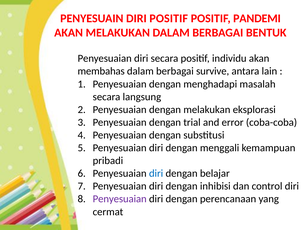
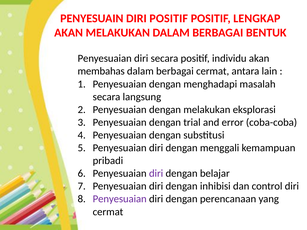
PANDEMI: PANDEMI -> LENGKAP
berbagai survive: survive -> cermat
diri at (156, 174) colour: blue -> purple
